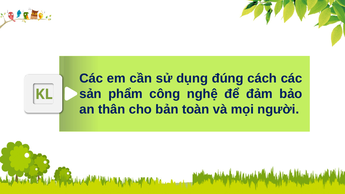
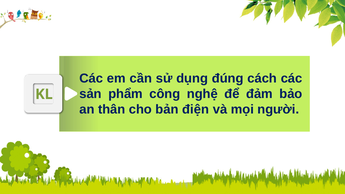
toàn: toàn -> điện
